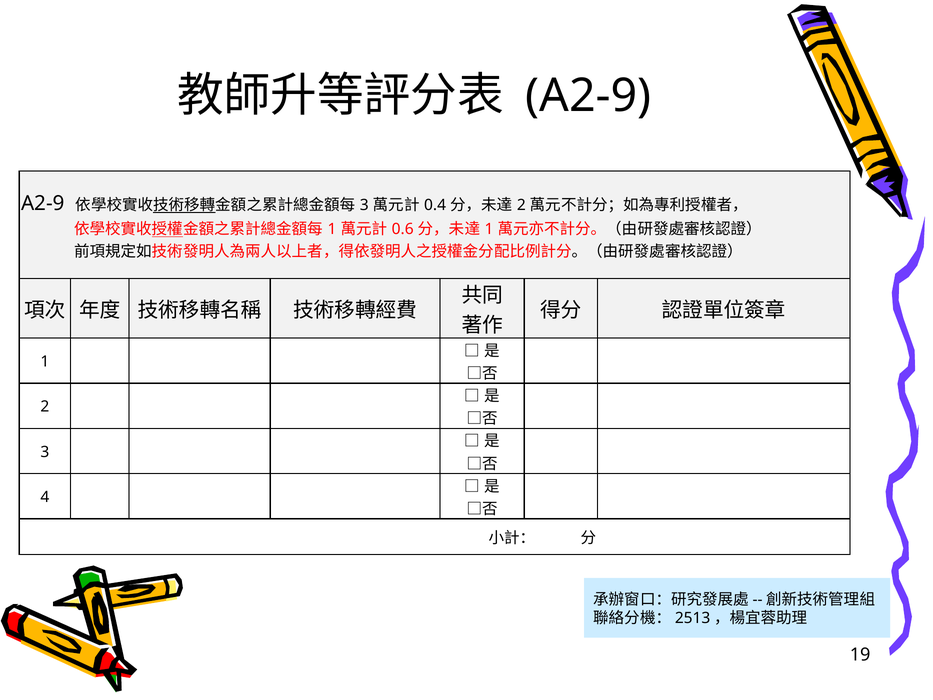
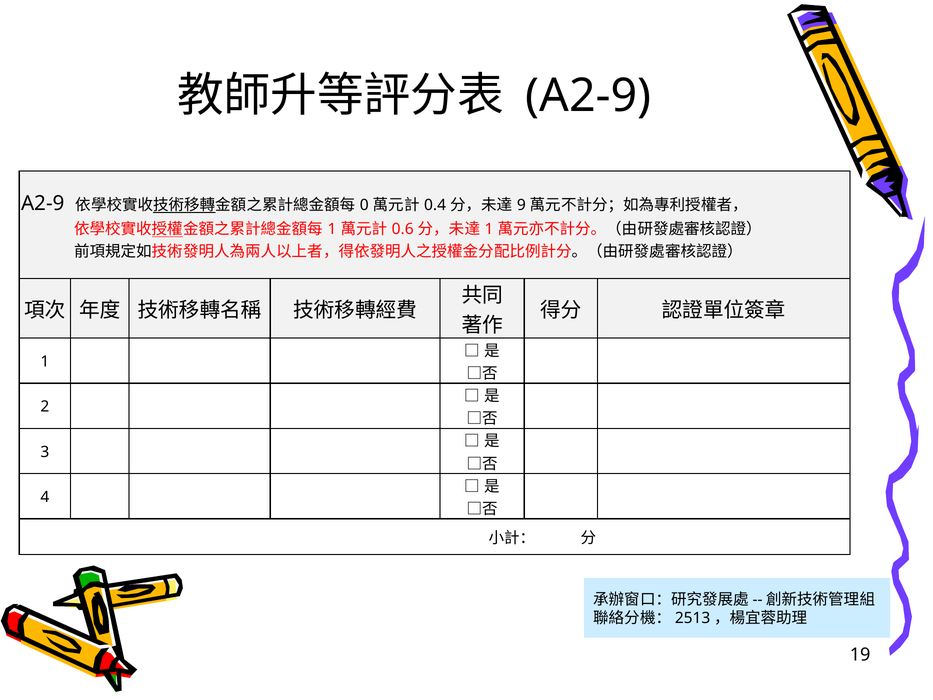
3 at (364, 205): 3 -> 0
2 at (521, 205): 2 -> 9
